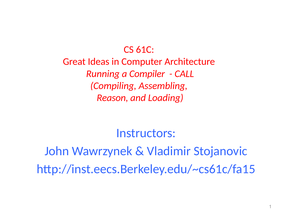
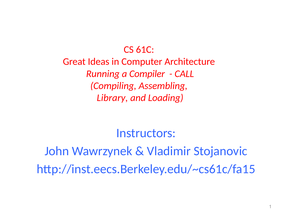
Reason: Reason -> Library
